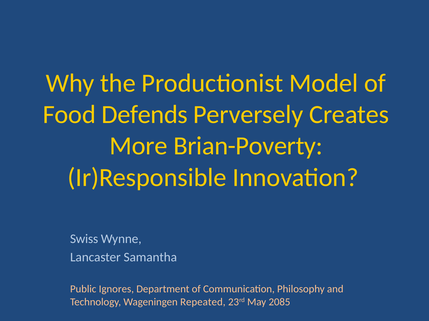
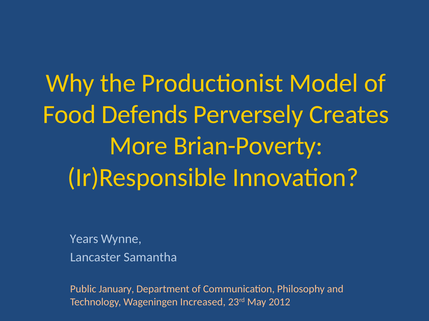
Swiss: Swiss -> Years
Ignores: Ignores -> January
Repeated: Repeated -> Increased
2085: 2085 -> 2012
